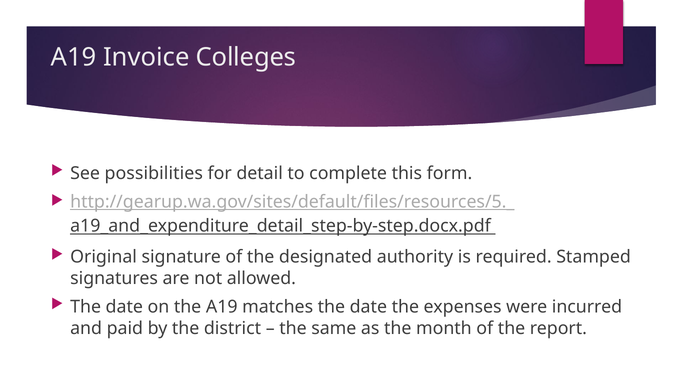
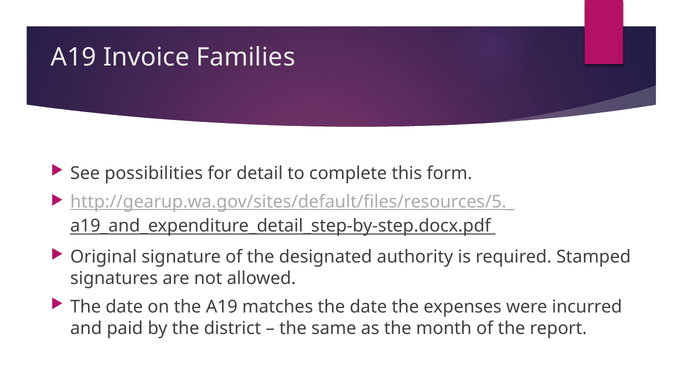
Colleges: Colleges -> Families
